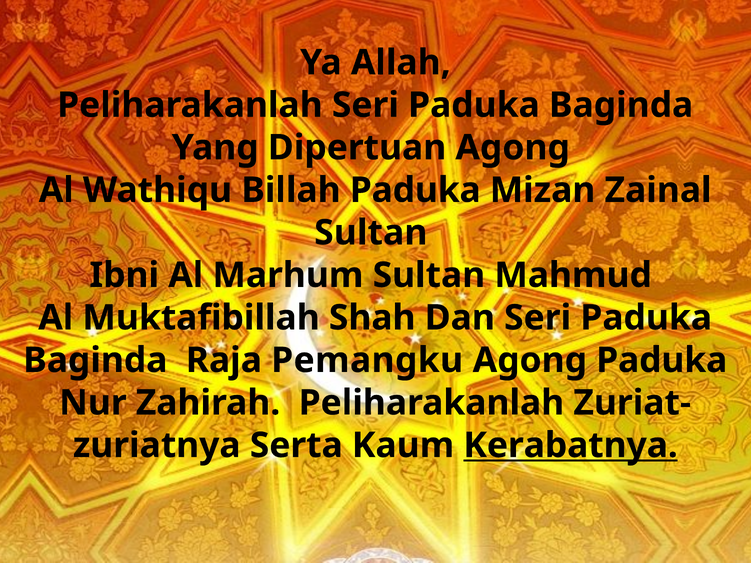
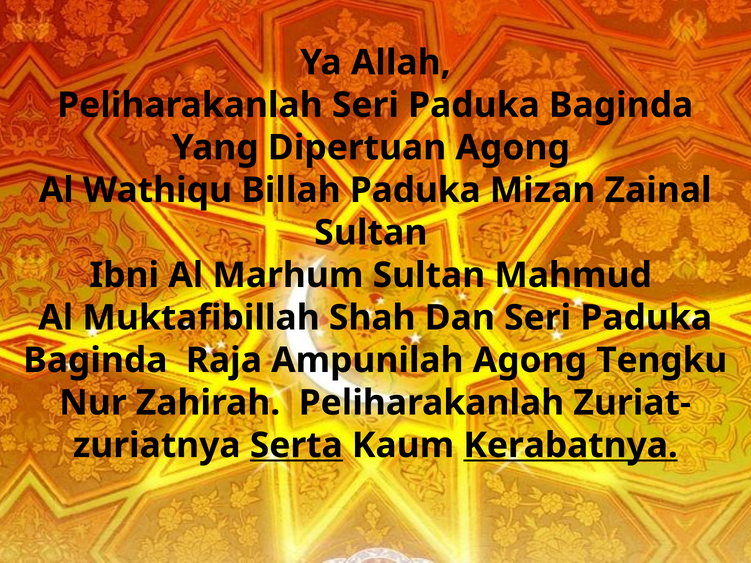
Pemangku: Pemangku -> Ampunilah
Agong Paduka: Paduka -> Tengku
Serta underline: none -> present
